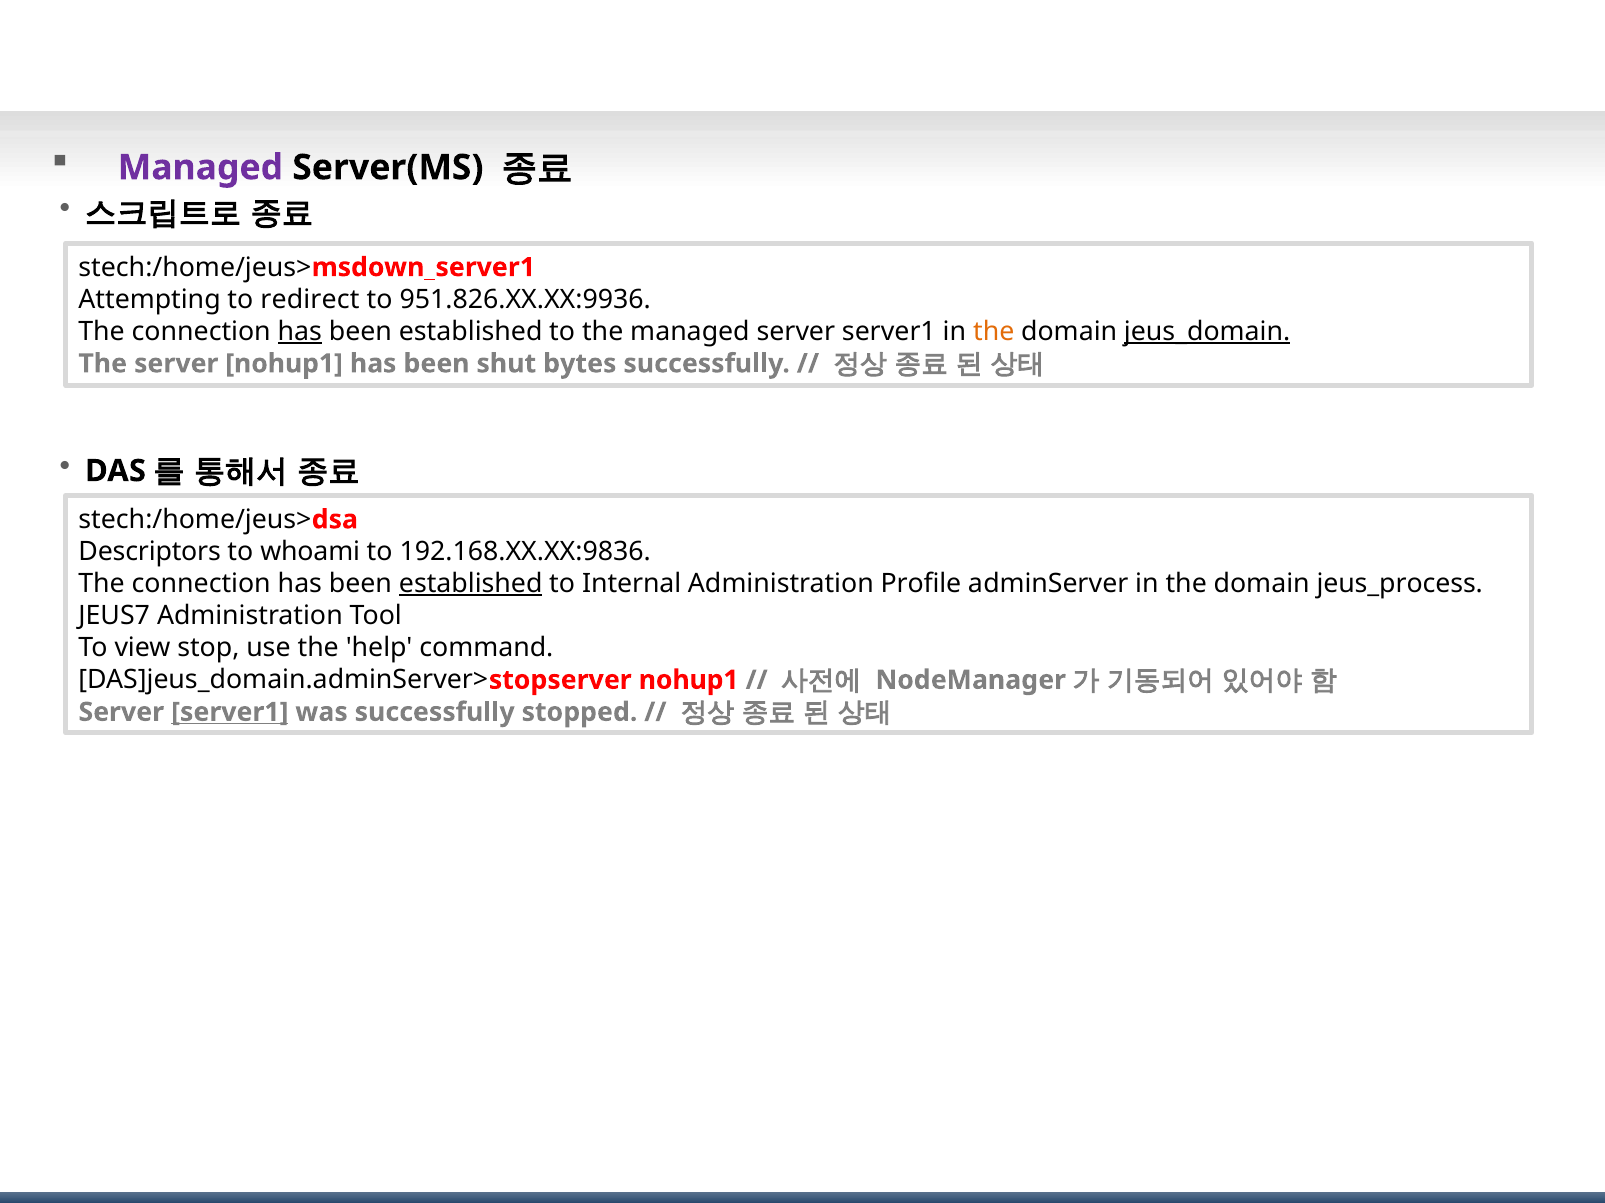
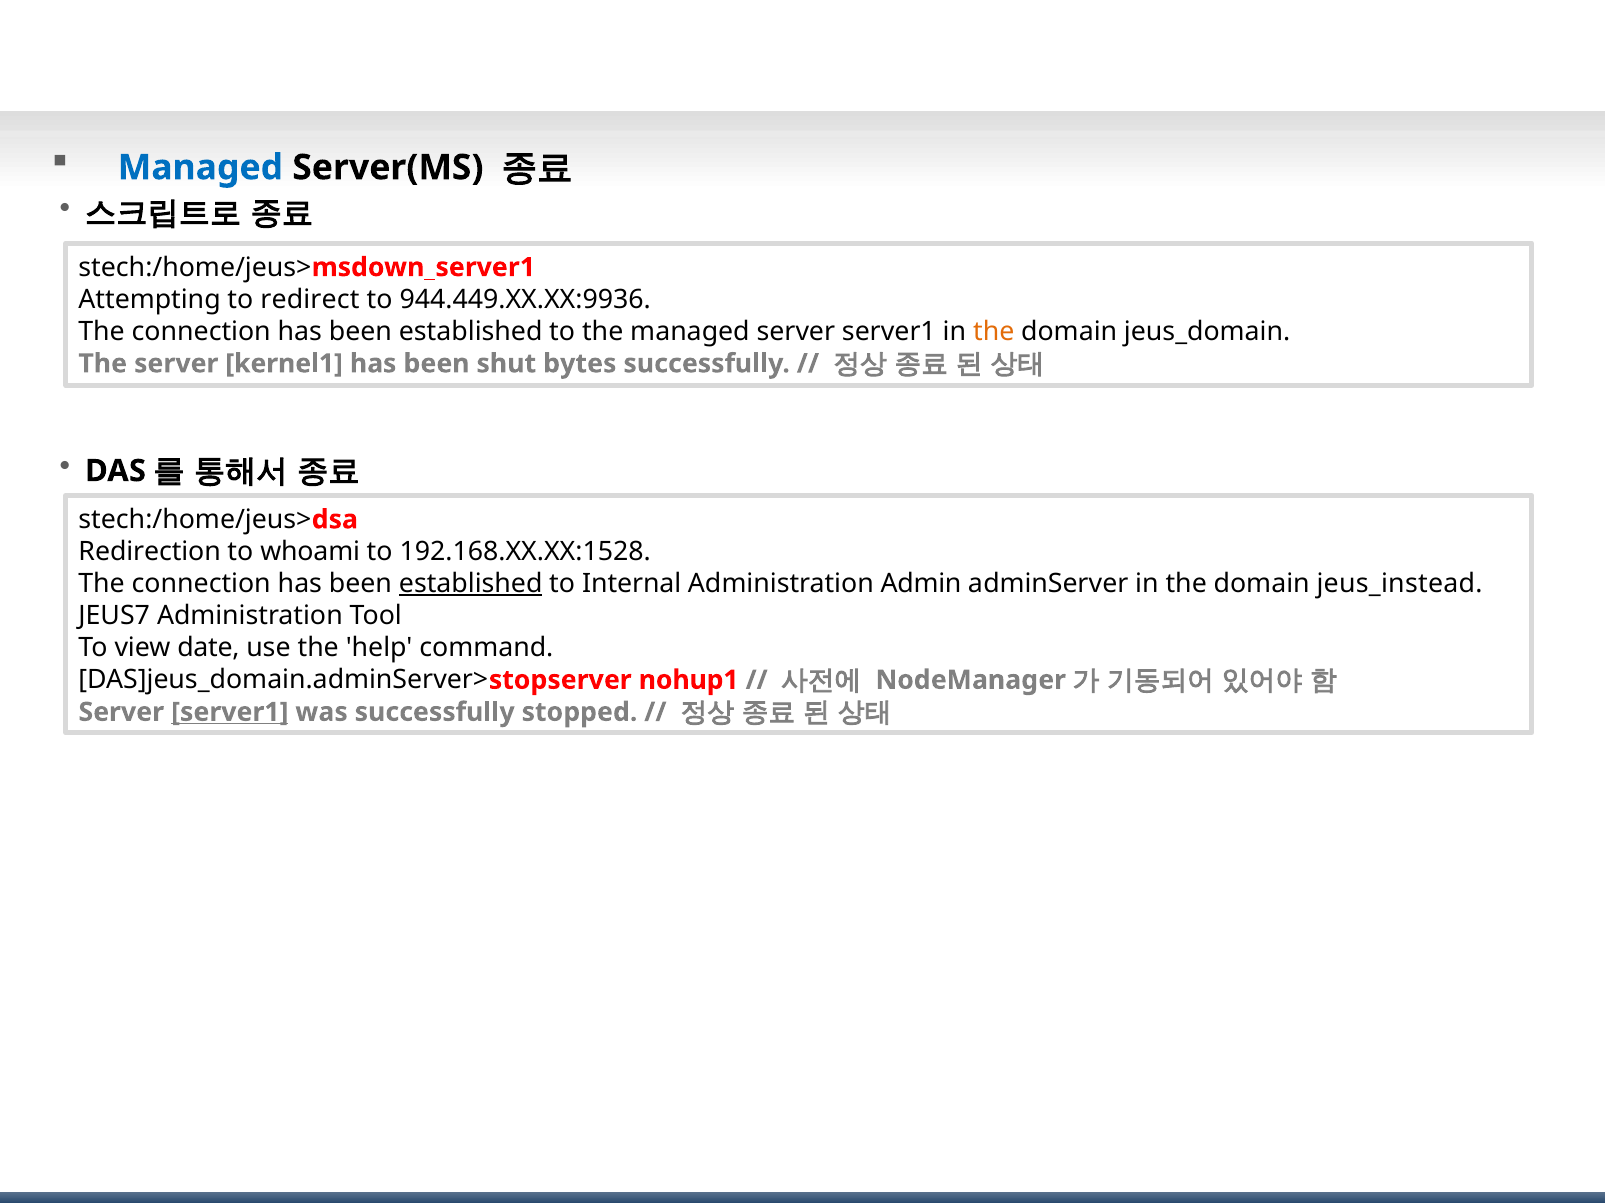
Managed at (200, 168) colour: purple -> blue
951.826.XX.XX:9936: 951.826.XX.XX:9936 -> 944.449.XX.XX:9936
has at (300, 332) underline: present -> none
jeus_domain underline: present -> none
server nohup1: nohup1 -> kernel1
Descriptors: Descriptors -> Redirection
192.168.XX.XX:9836: 192.168.XX.XX:9836 -> 192.168.XX.XX:1528
Profile: Profile -> Admin
jeus_process: jeus_process -> jeus_instead
stop: stop -> date
